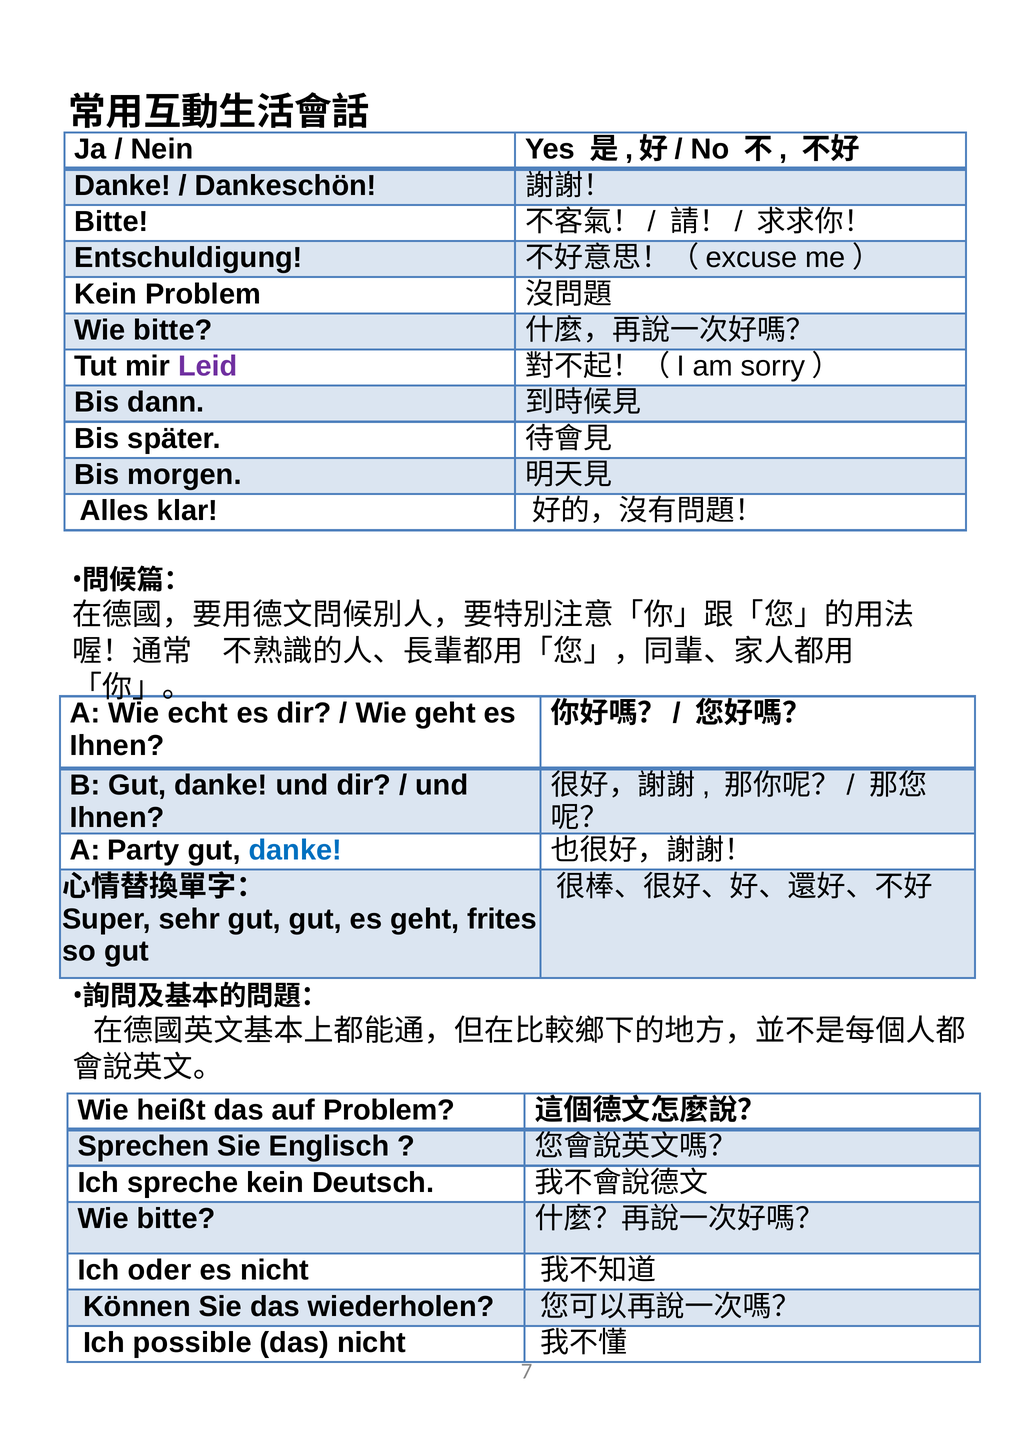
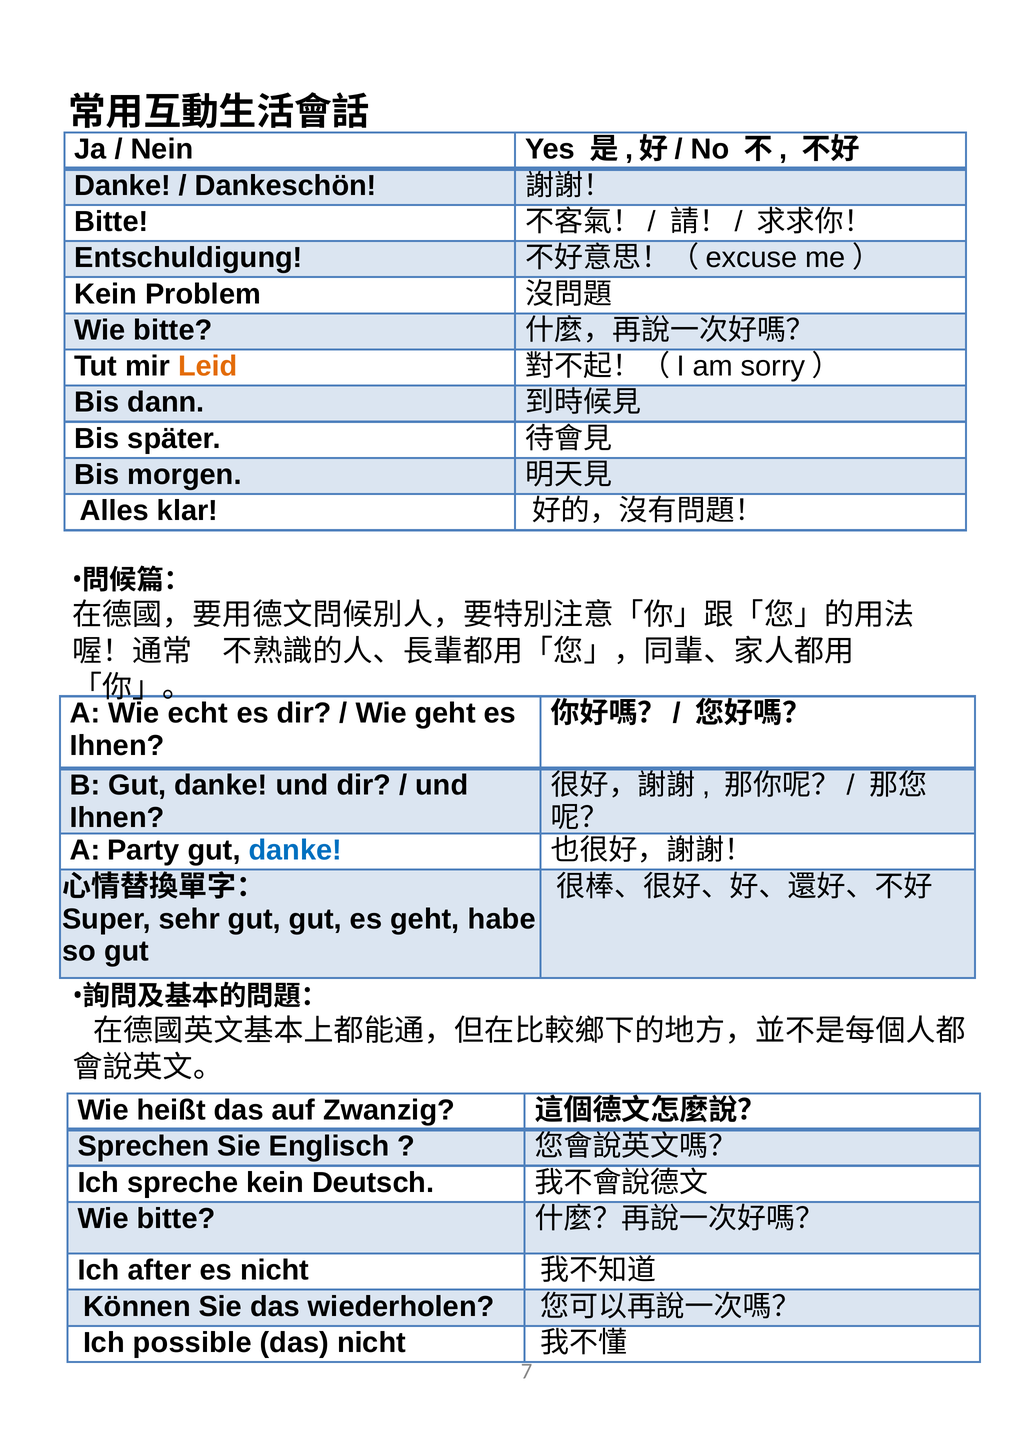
Leid colour: purple -> orange
frites: frites -> habe
auf Problem: Problem -> Zwanzig
oder: oder -> after
